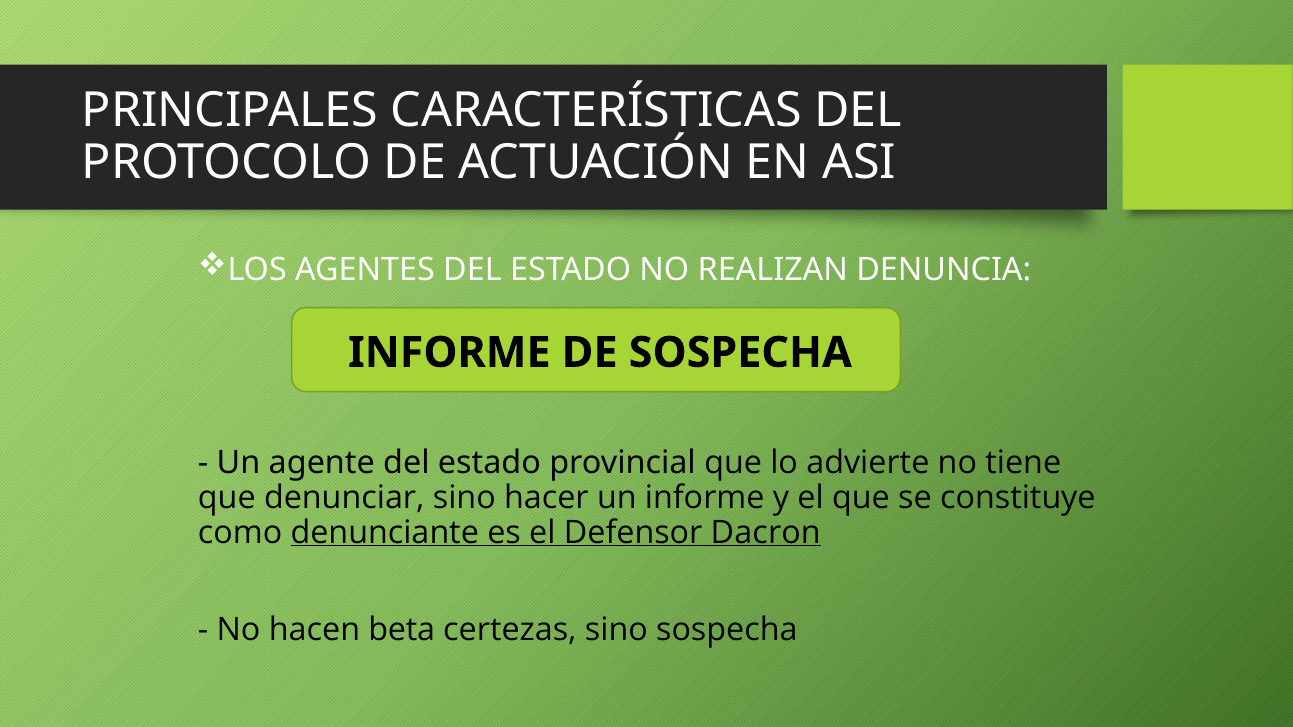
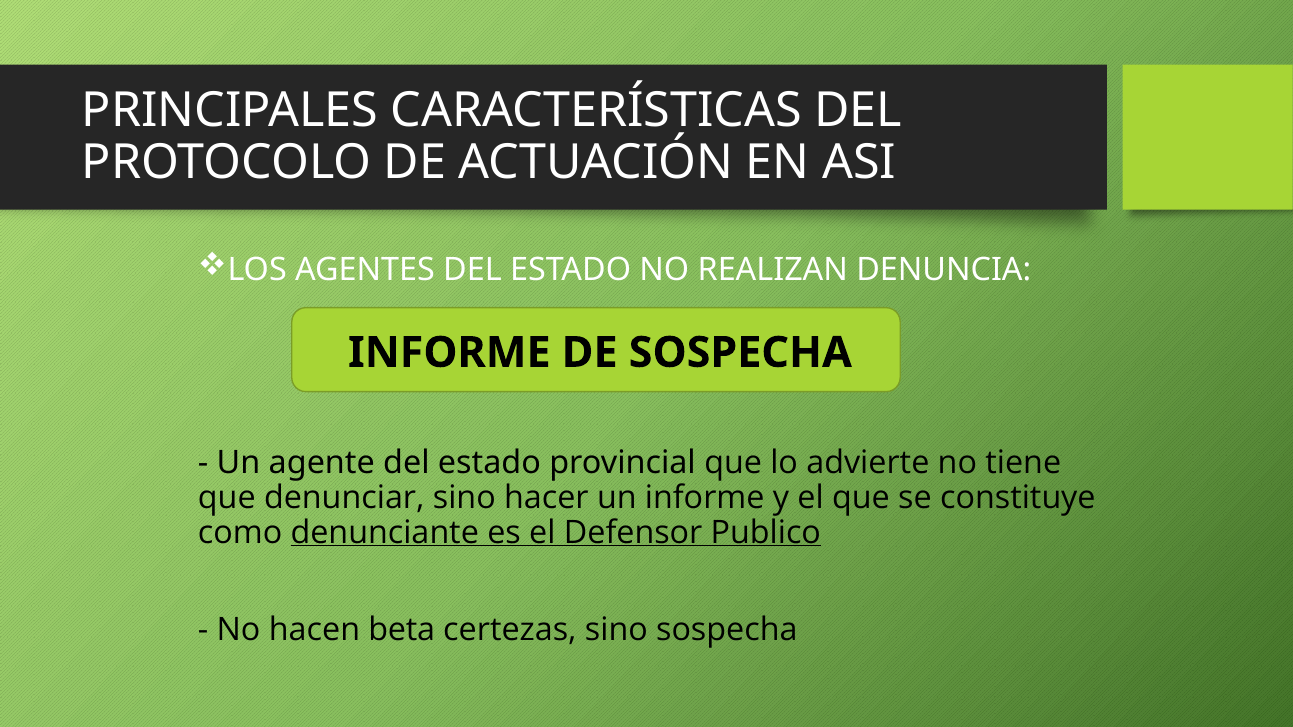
Dacron: Dacron -> Publico
